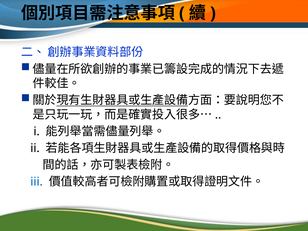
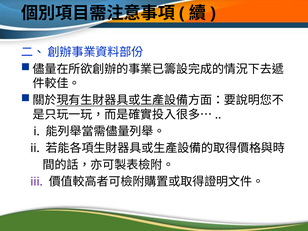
iii colour: blue -> purple
